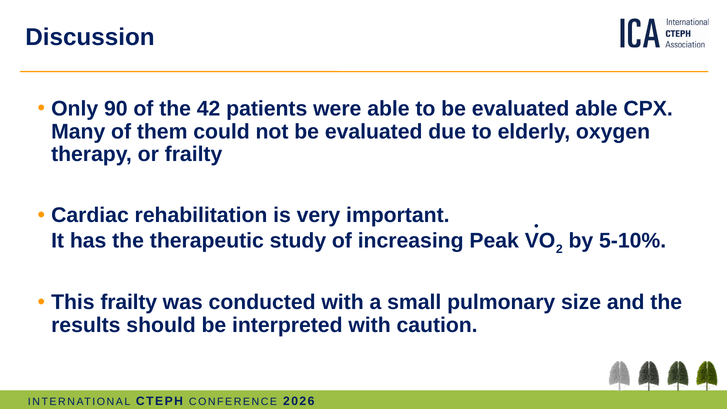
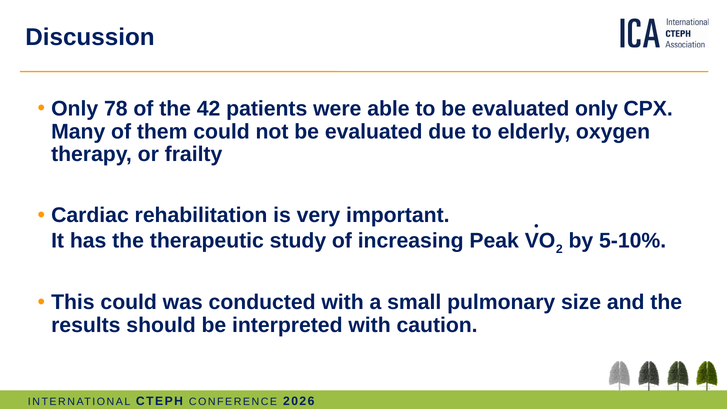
90: 90 -> 78
evaluated able: able -> only
This frailty: frailty -> could
